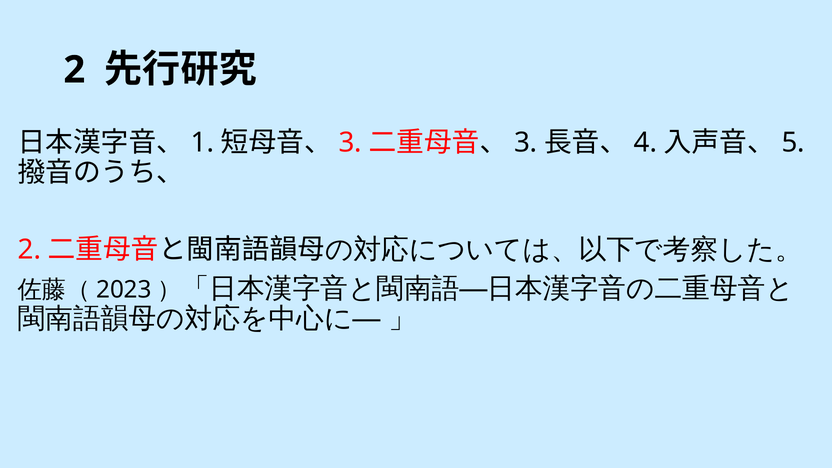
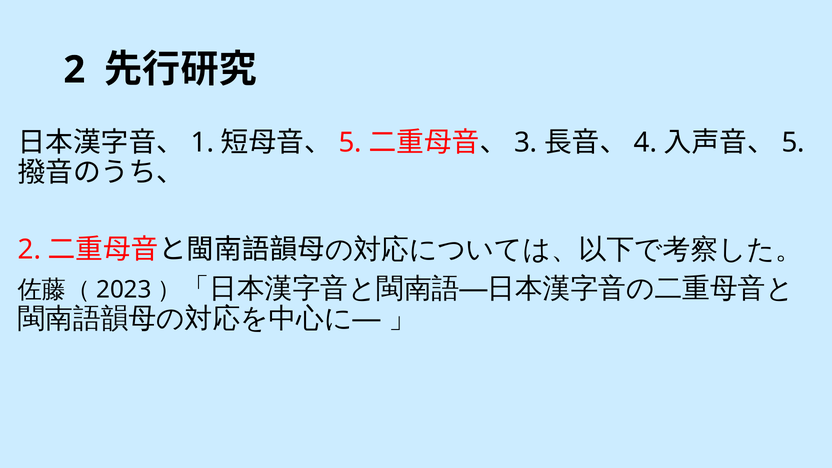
3 at (350, 143): 3 -> 5
